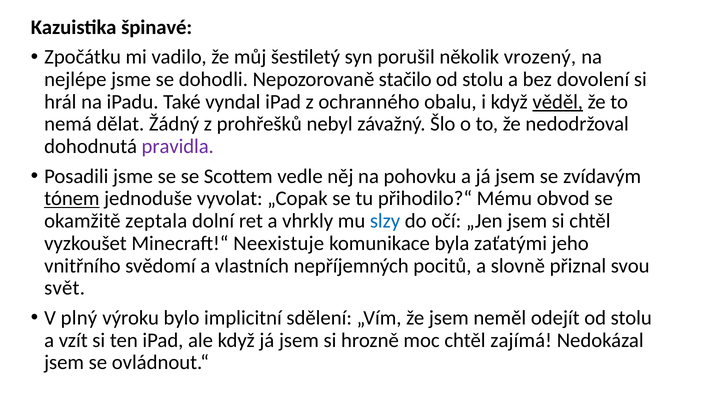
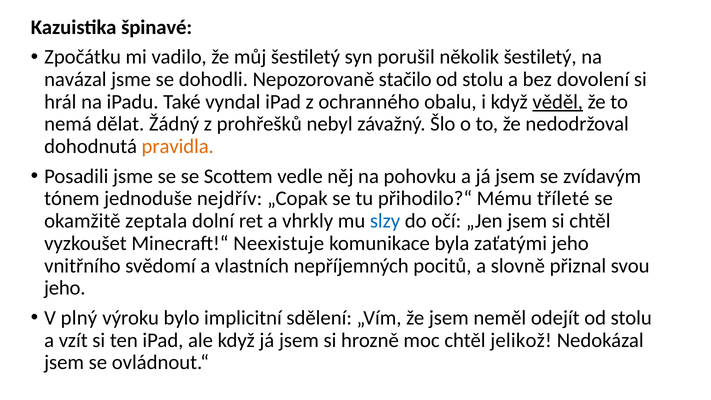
několik vrozený: vrozený -> šestiletý
nejlépe: nejlépe -> navázal
pravidla colour: purple -> orange
tónem underline: present -> none
vyvolat: vyvolat -> nejdřív
obvod: obvod -> tříleté
svět at (65, 288): svět -> jeho
zajímá: zajímá -> jelikož
